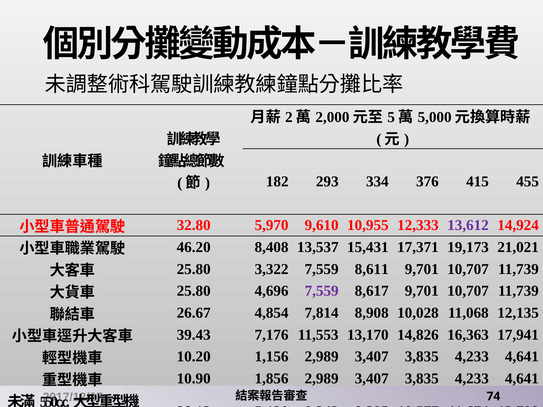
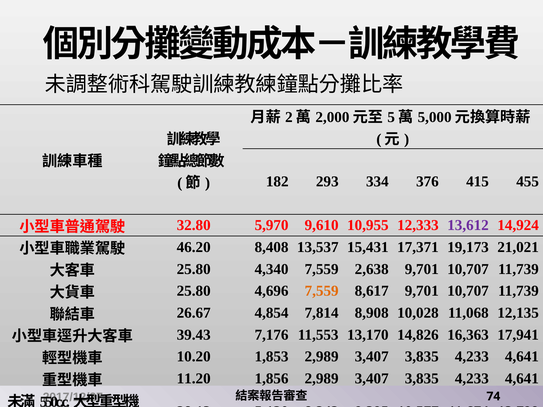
3,322: 3,322 -> 4,340
8,611: 8,611 -> 2,638
7,559 at (322, 291) colour: purple -> orange
1,156: 1,156 -> 1,853
10.90: 10.90 -> 11.20
